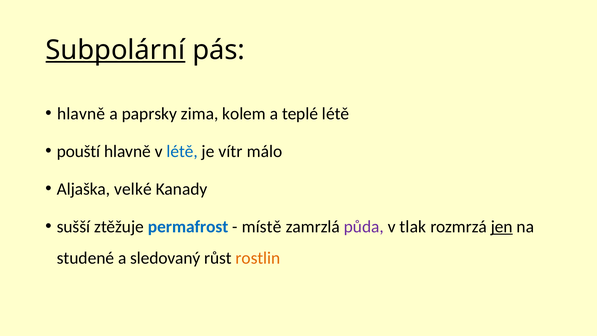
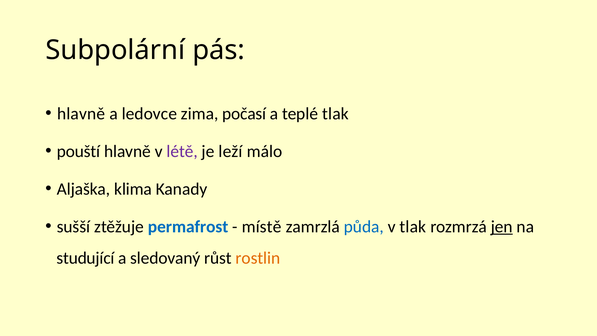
Subpolární underline: present -> none
paprsky: paprsky -> ledovce
kolem: kolem -> počasí
teplé létě: létě -> tlak
létě at (182, 151) colour: blue -> purple
vítr: vítr -> leží
velké: velké -> klima
půda colour: purple -> blue
studené: studené -> studující
